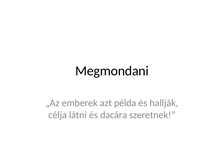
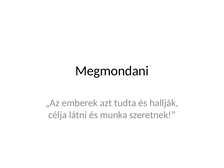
példa: példa -> tudta
dacára: dacára -> munka
